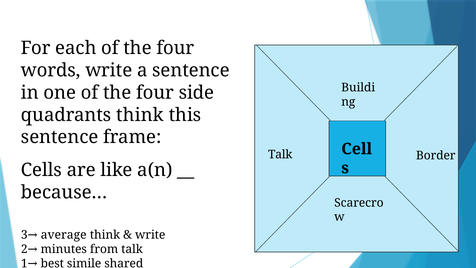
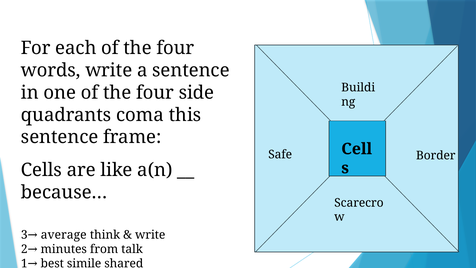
quadrants think: think -> coma
Talk at (280, 154): Talk -> Safe
